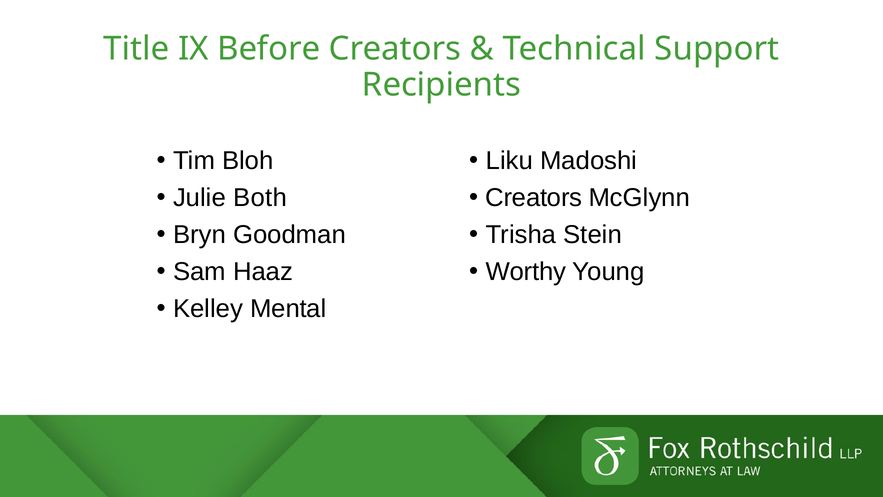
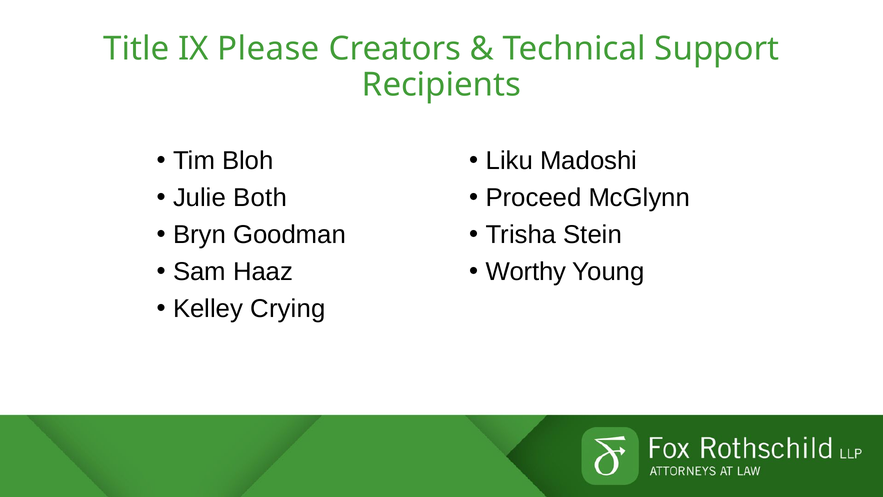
Before: Before -> Please
Creators at (534, 197): Creators -> Proceed
Mental: Mental -> Crying
